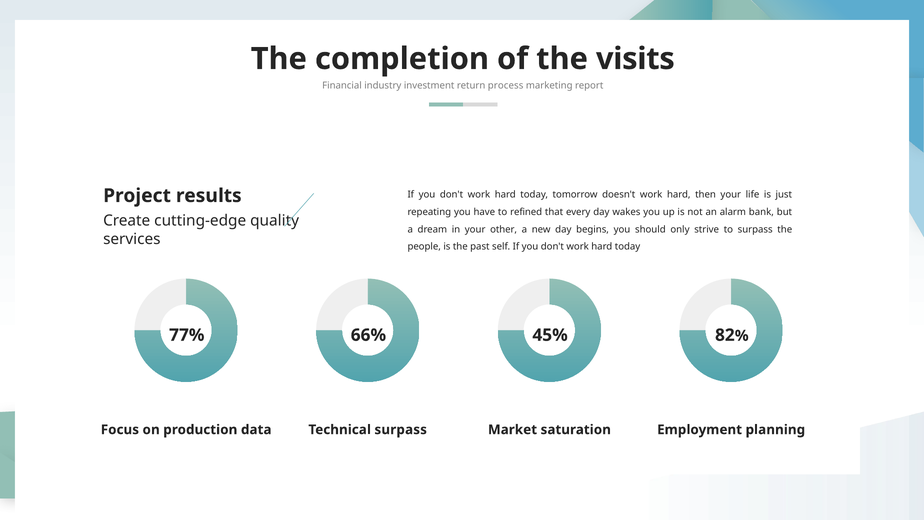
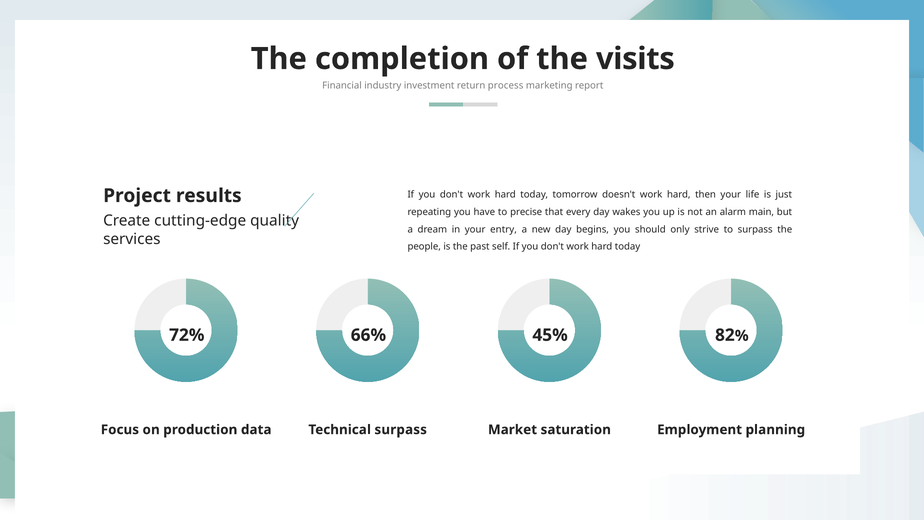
refined: refined -> precise
bank: bank -> main
other: other -> entry
77%: 77% -> 72%
